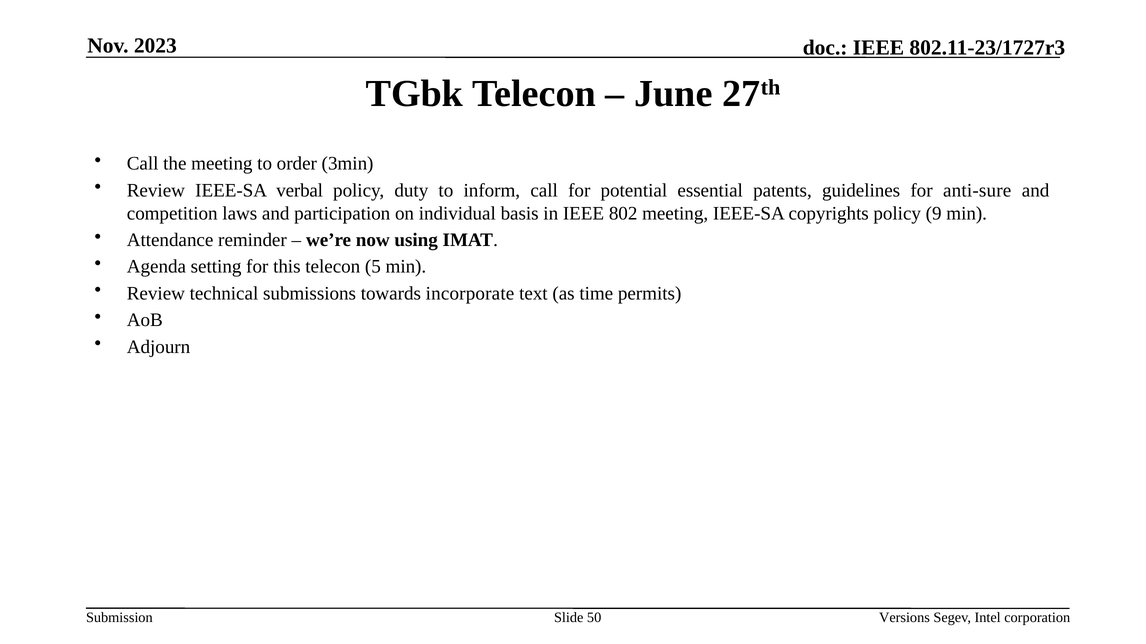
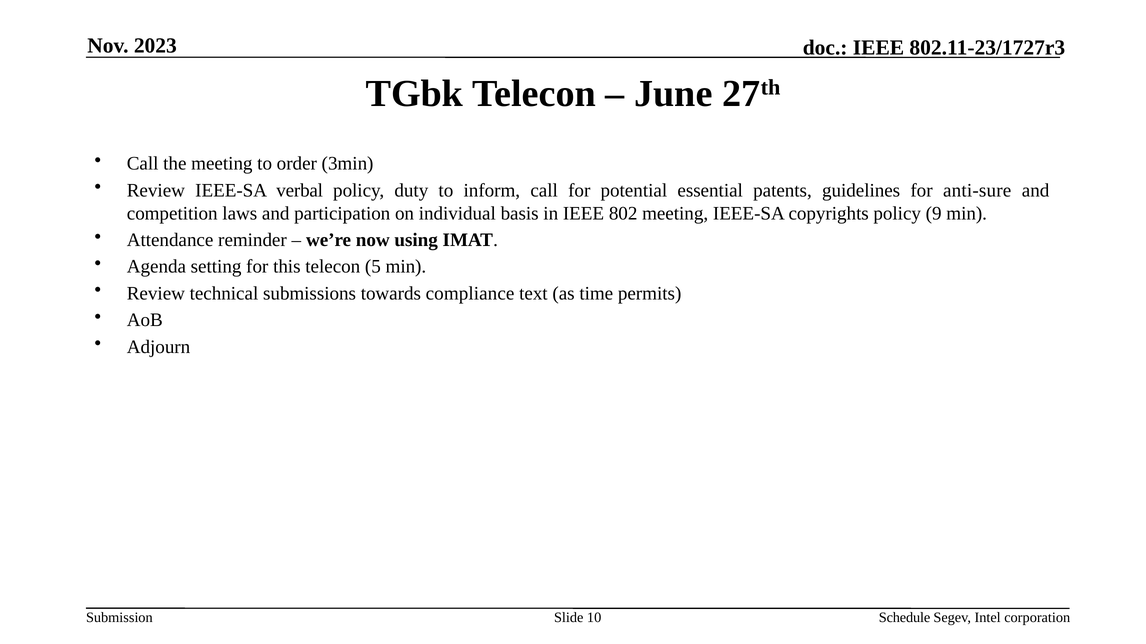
incorporate: incorporate -> compliance
50: 50 -> 10
Versions: Versions -> Schedule
